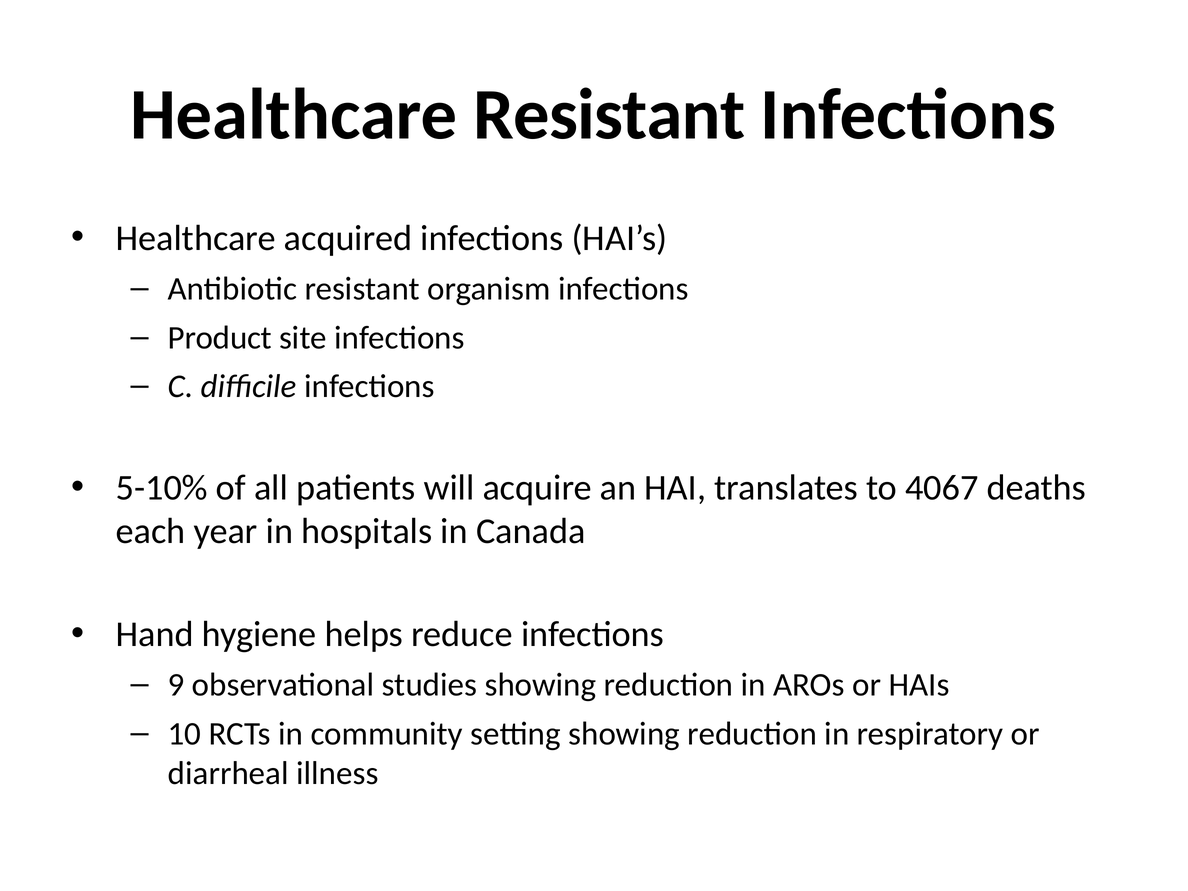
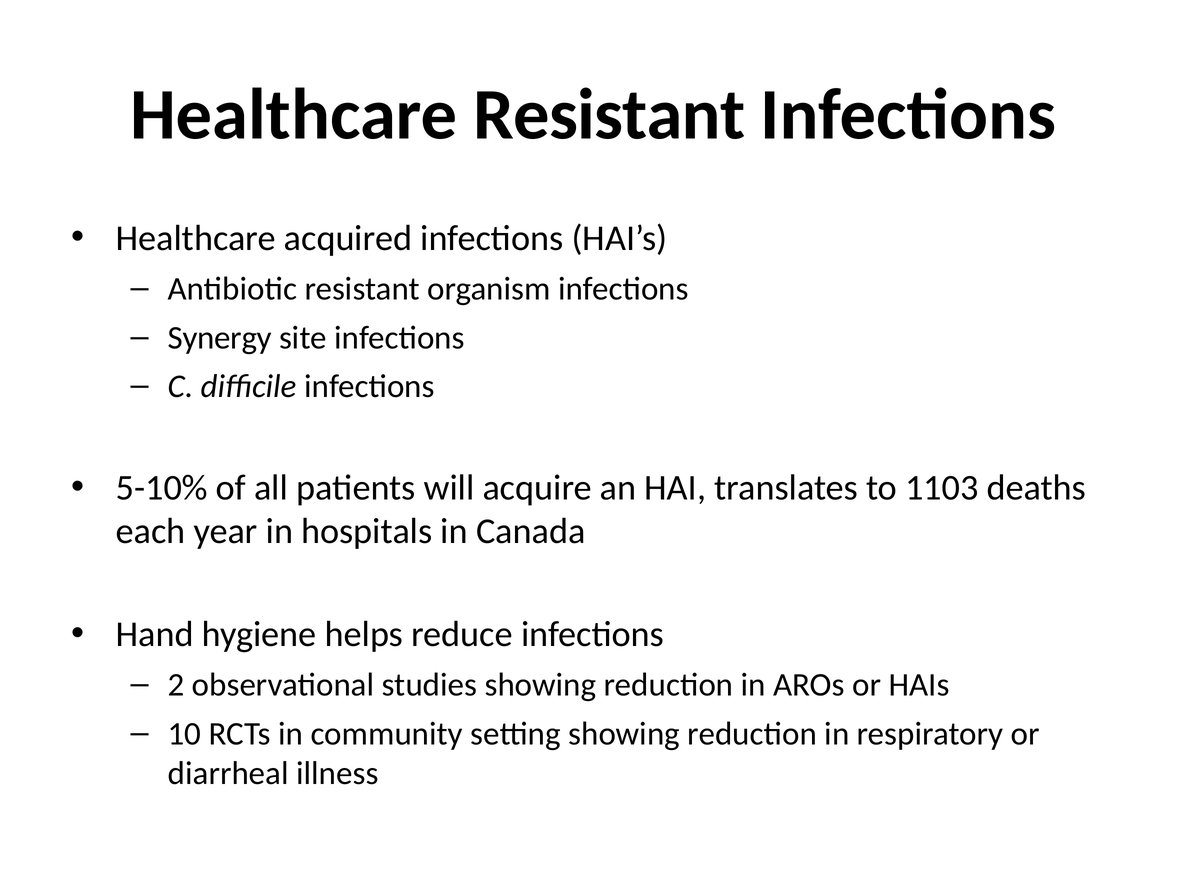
Product: Product -> Synergy
4067: 4067 -> 1103
9: 9 -> 2
